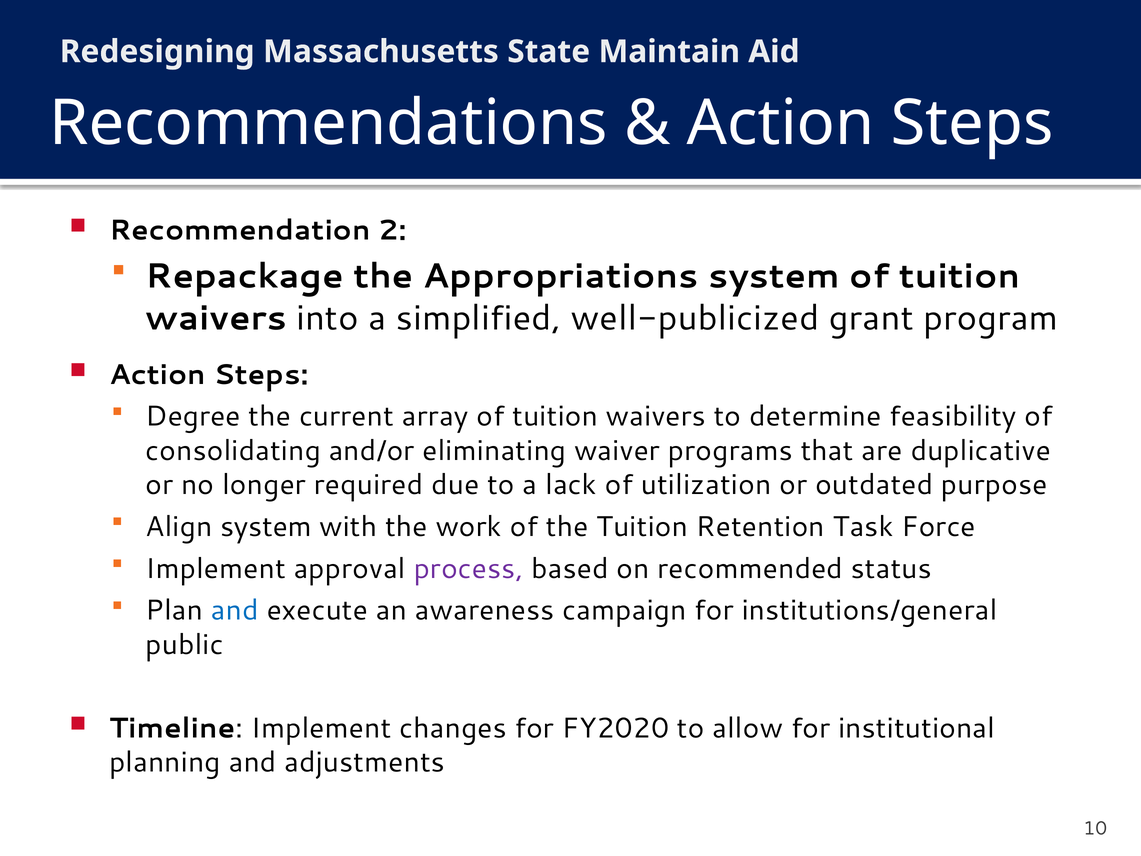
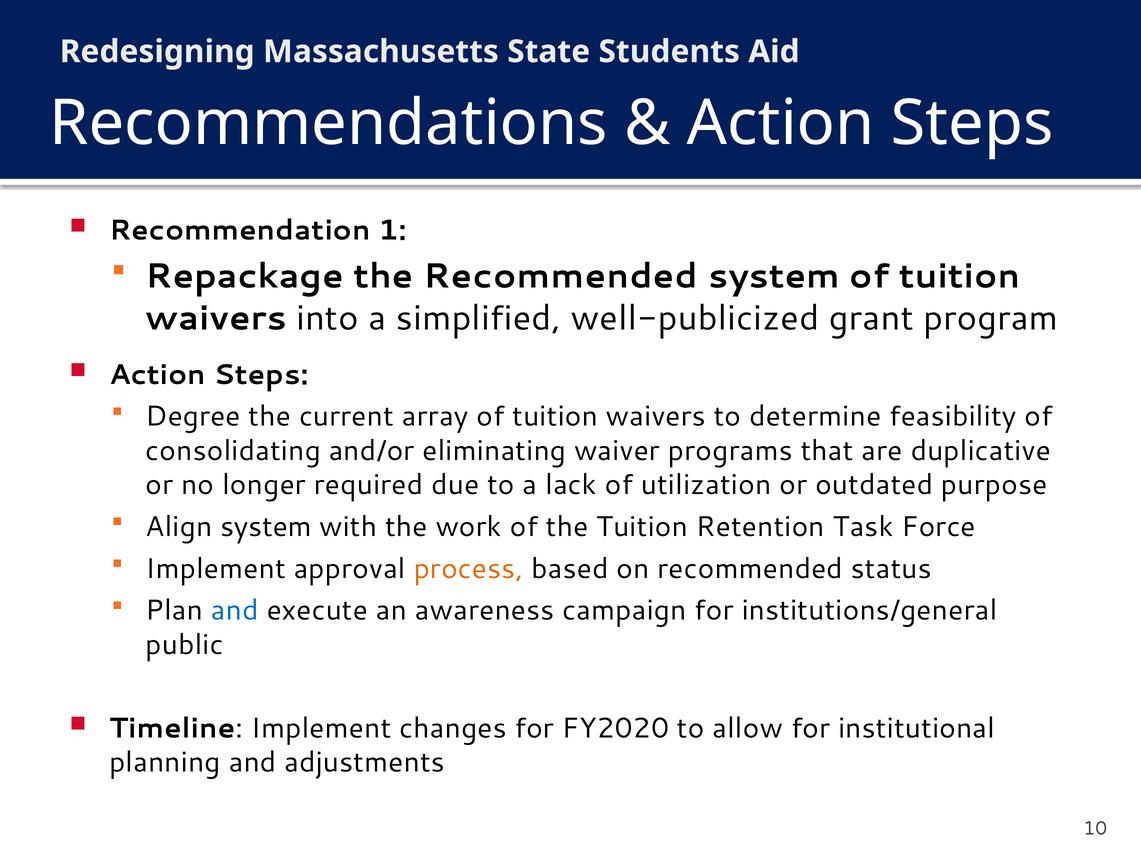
Maintain: Maintain -> Students
2: 2 -> 1
the Appropriations: Appropriations -> Recommended
process colour: purple -> orange
